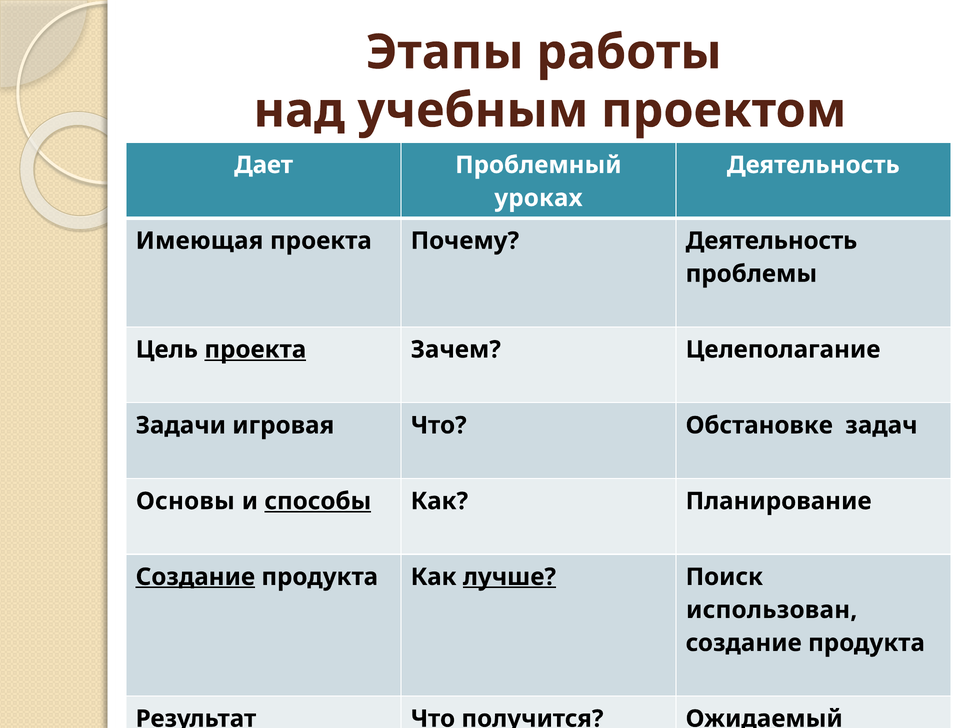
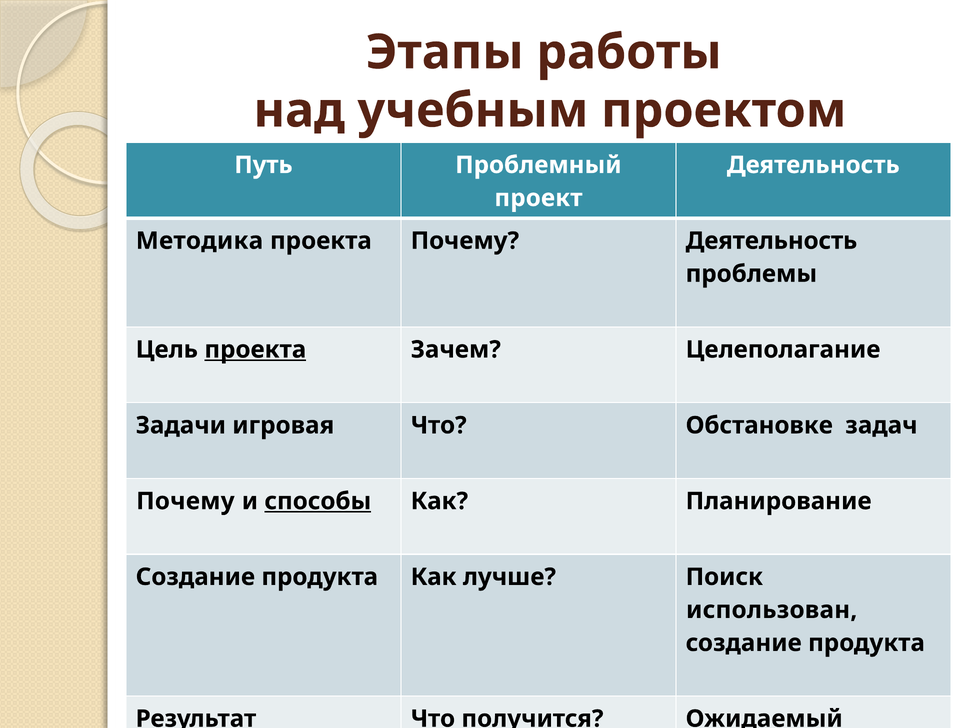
Дает: Дает -> Путь
уроках: уроках -> проект
Имеющая: Имеющая -> Методика
Основы at (185, 501): Основы -> Почему
Создание at (195, 577) underline: present -> none
лучше underline: present -> none
